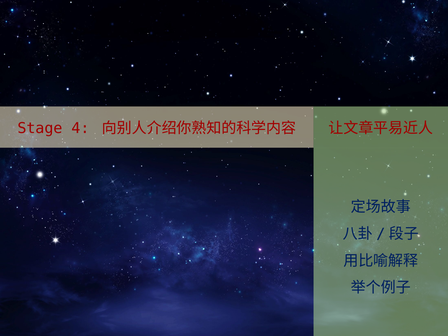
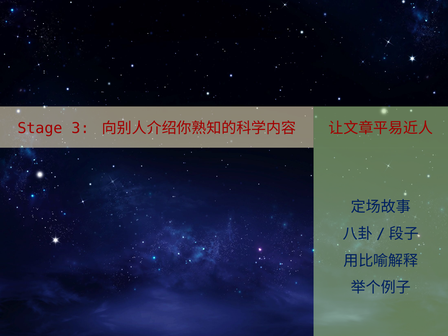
4: 4 -> 3
